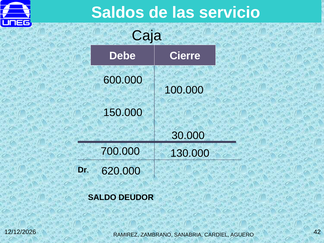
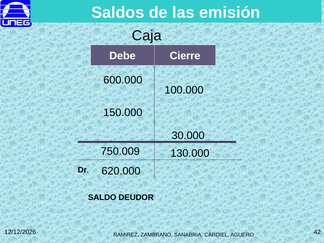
servicio: servicio -> emisión
700.000: 700.000 -> 750.009
